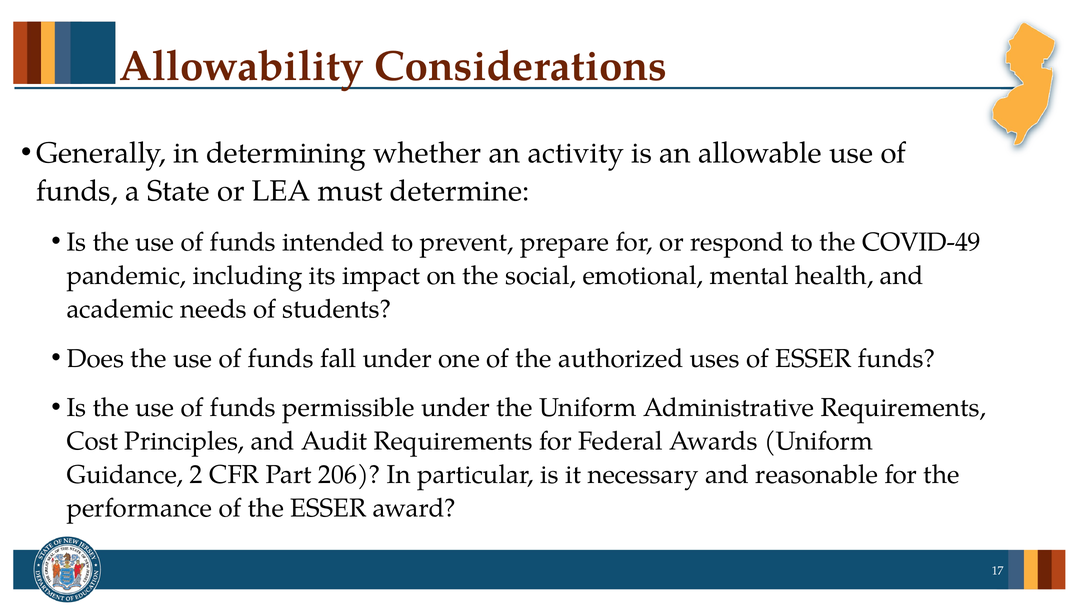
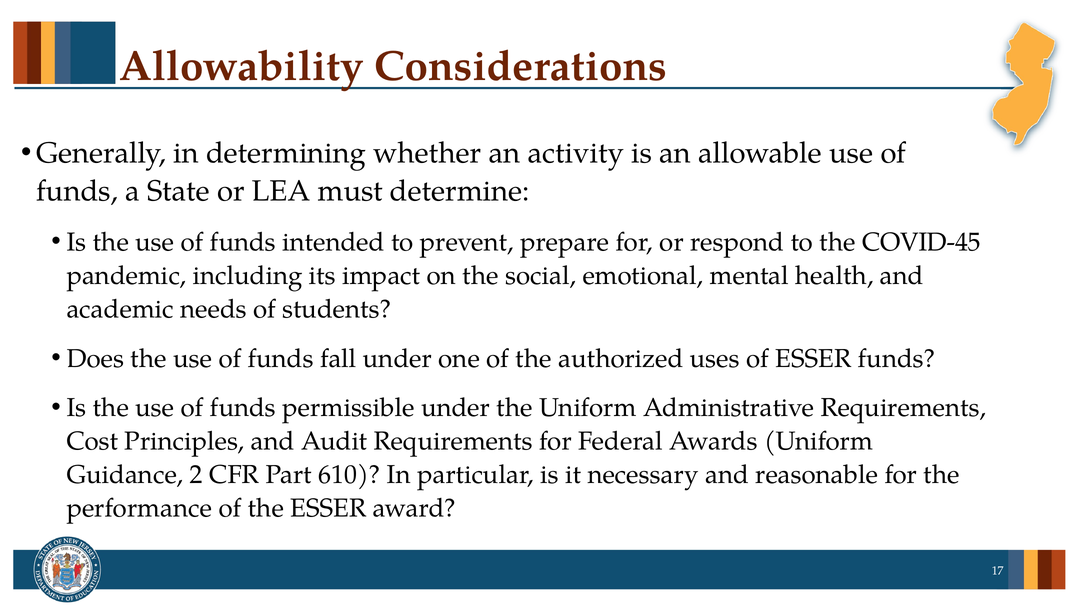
COVID-49: COVID-49 -> COVID-45
206: 206 -> 610
